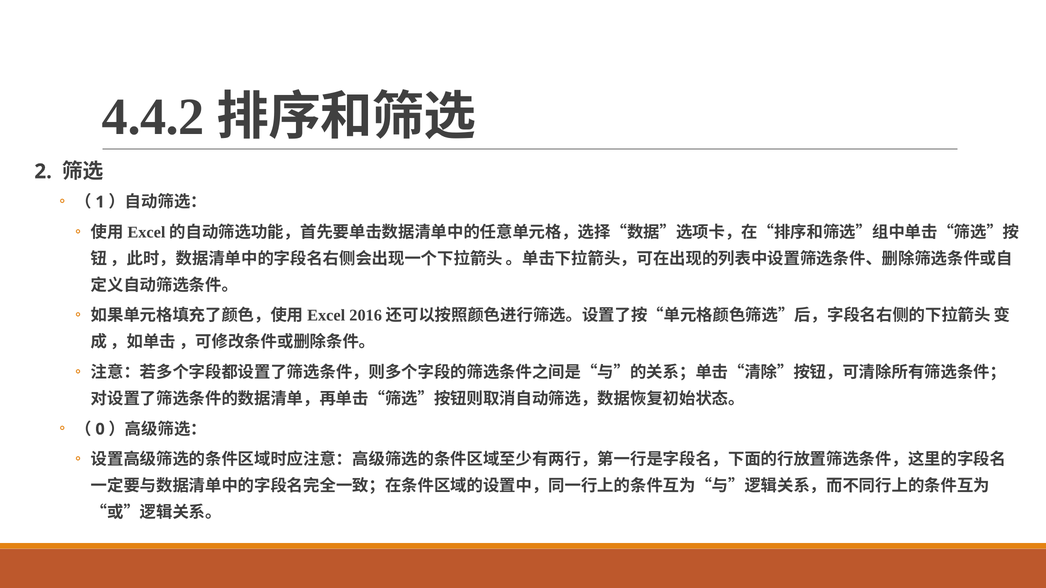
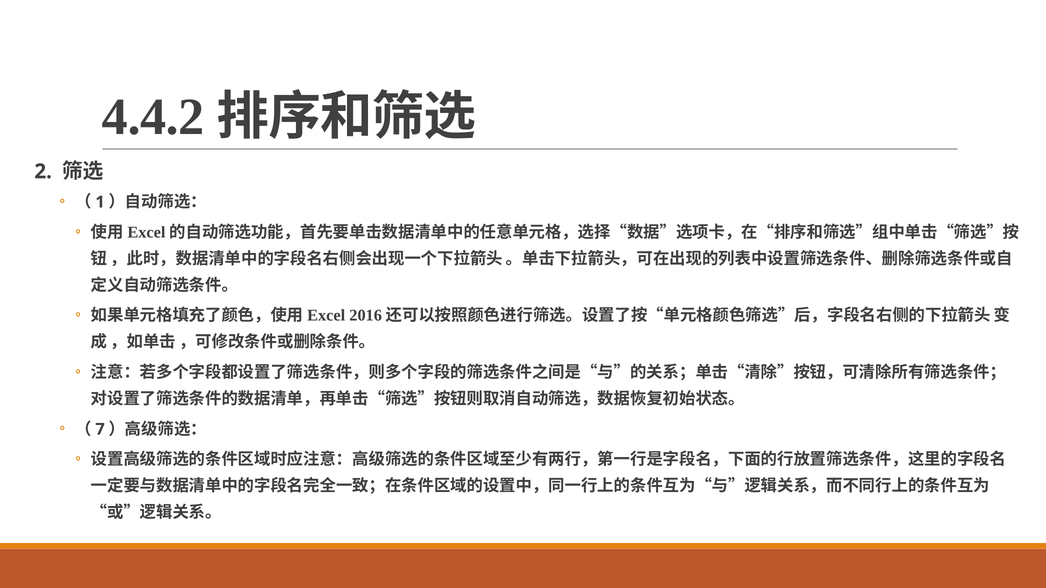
0: 0 -> 7
